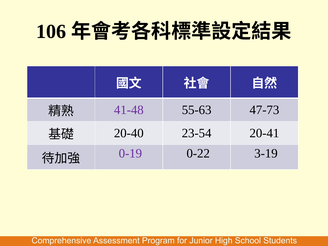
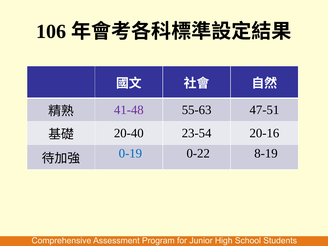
47-73: 47-73 -> 47-51
20-41: 20-41 -> 20-16
0-19 colour: purple -> blue
3-19: 3-19 -> 8-19
